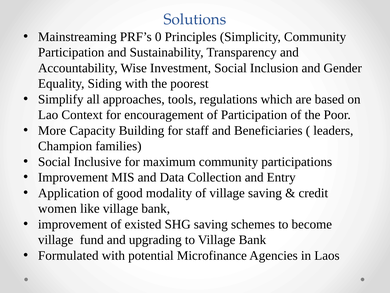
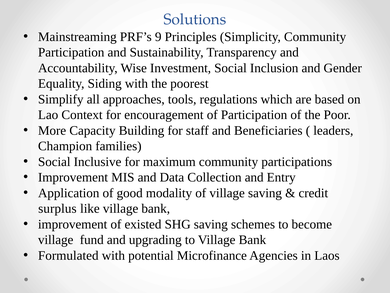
0: 0 -> 9
women: women -> surplus
